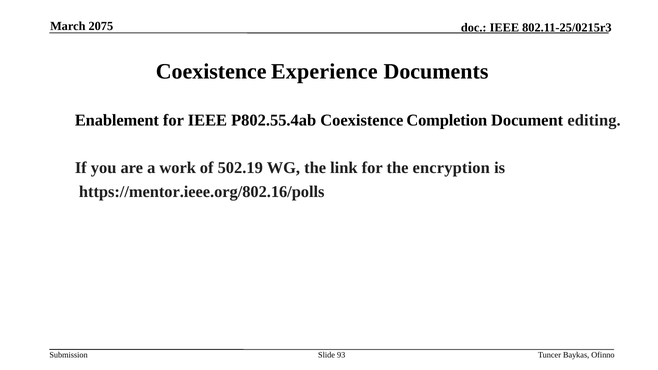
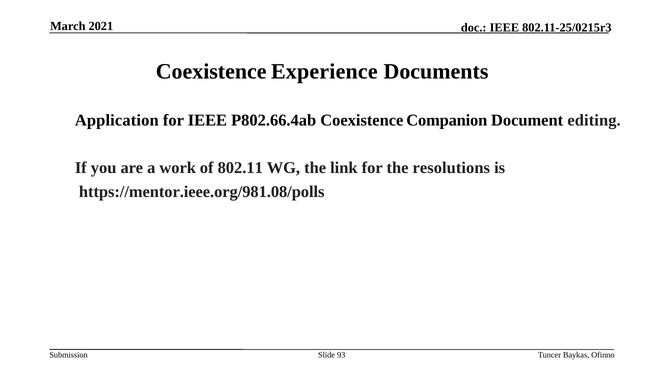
2075: 2075 -> 2021
Enablement: Enablement -> Application
P802.55.4ab: P802.55.4ab -> P802.66.4ab
Completion: Completion -> Companion
502.19: 502.19 -> 802.11
encryption: encryption -> resolutions
https://mentor.ieee.org/802.16/polls: https://mentor.ieee.org/802.16/polls -> https://mentor.ieee.org/981.08/polls
